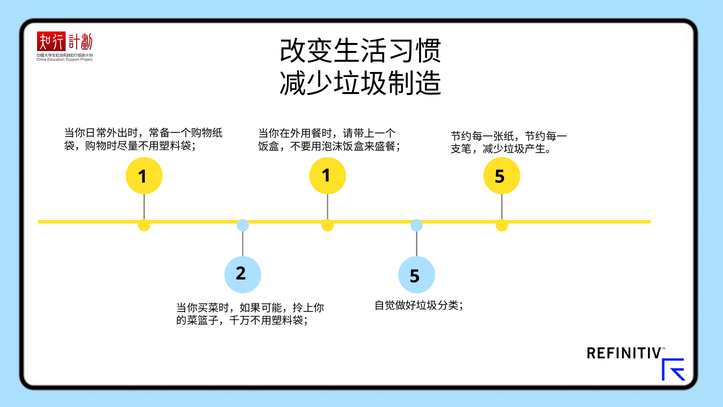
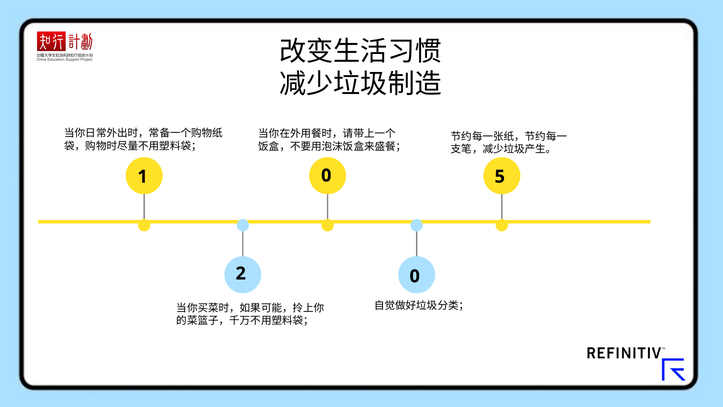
1 1: 1 -> 0
2 5: 5 -> 0
